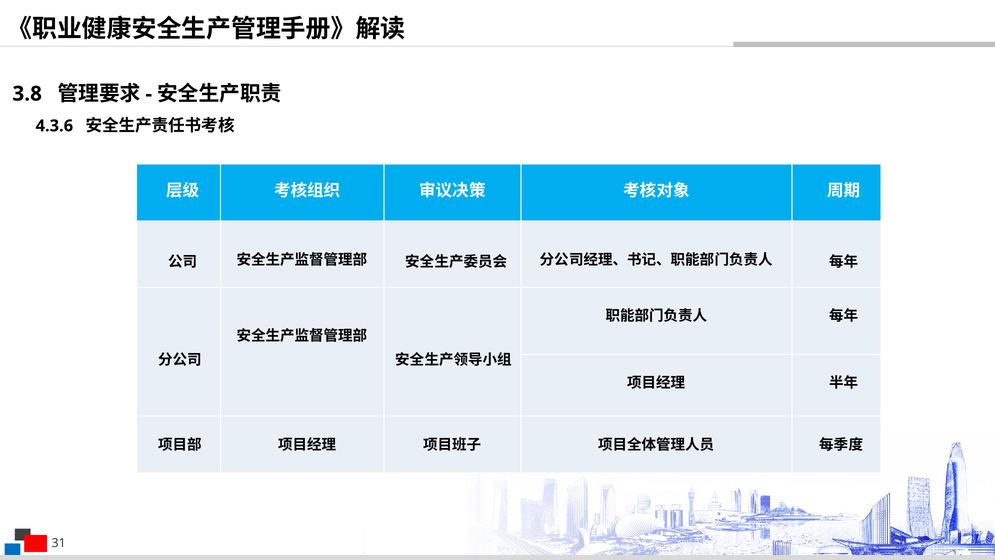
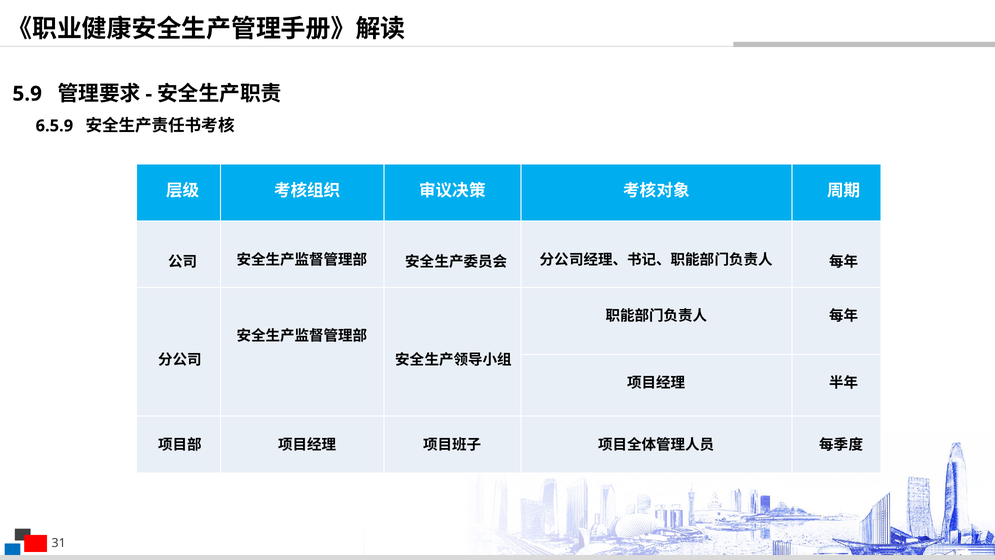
3.8: 3.8 -> 5.9
4.3.6: 4.3.6 -> 6.5.9
